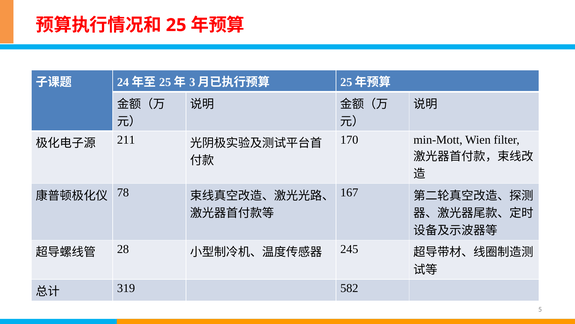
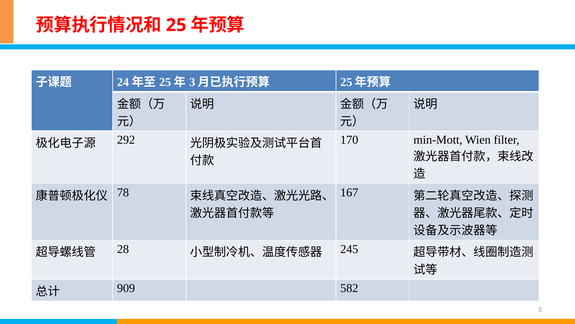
211: 211 -> 292
319: 319 -> 909
